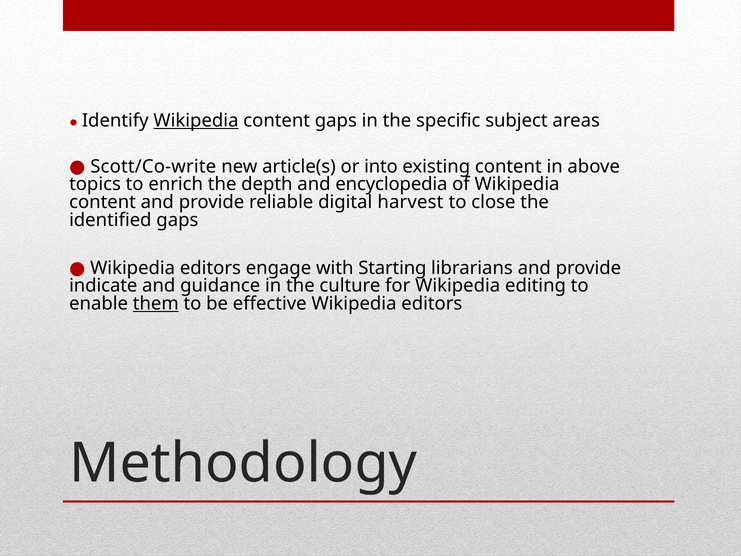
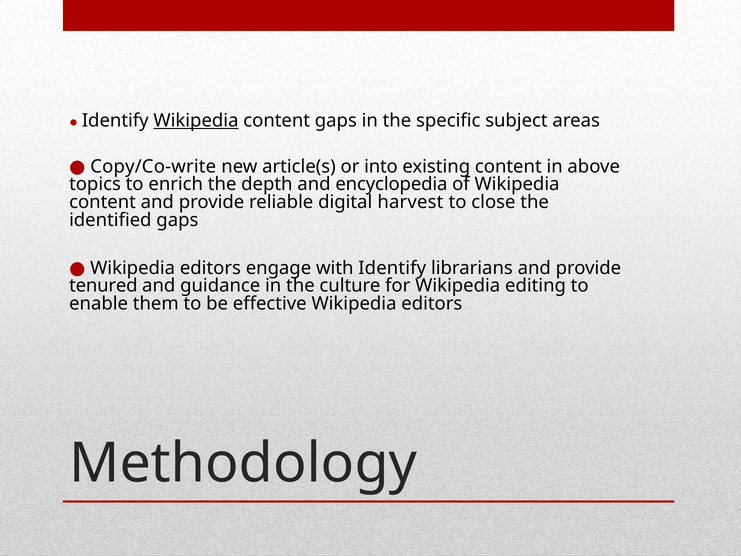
Scott/Co-write: Scott/Co-write -> Copy/Co-write
with Starting: Starting -> Identify
indicate: indicate -> tenured
them underline: present -> none
